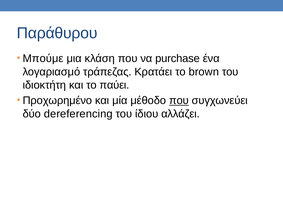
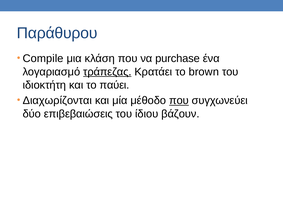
Μπούμε: Μπούμε -> Compile
τράπεζας underline: none -> present
Προχωρημένο: Προχωρημένο -> Διαχωρίζονται
dereferencing: dereferencing -> επιβεβαιώσεις
αλλάζει: αλλάζει -> βάζουν
